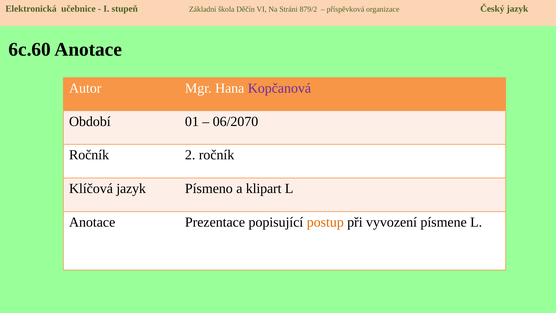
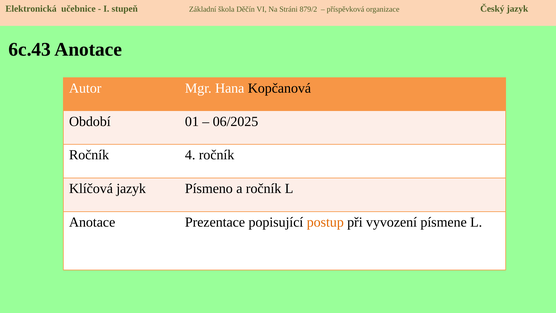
6c.60: 6c.60 -> 6c.43
Kopčanová colour: purple -> black
06/2070: 06/2070 -> 06/2025
2: 2 -> 4
a klipart: klipart -> ročník
